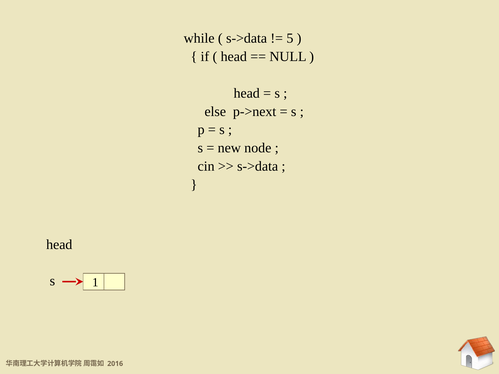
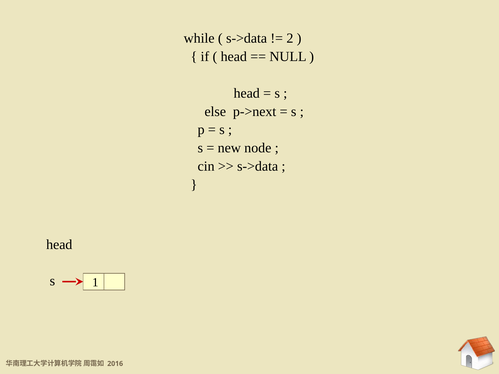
5: 5 -> 2
